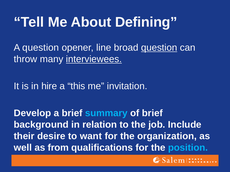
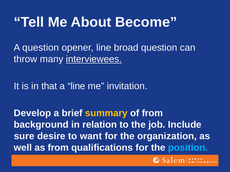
Defining: Defining -> Become
question at (159, 48) underline: present -> none
hire: hire -> that
a this: this -> line
summary colour: light blue -> yellow
of brief: brief -> from
their: their -> sure
